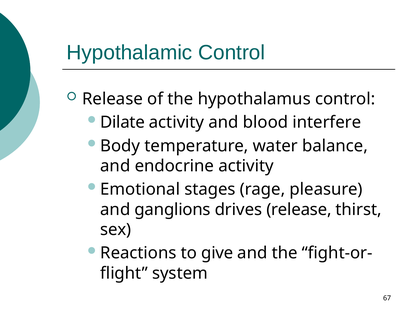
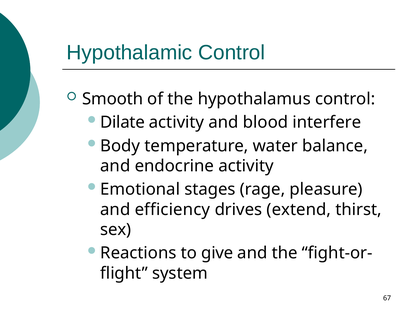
Release at (112, 99): Release -> Smooth
ganglions: ganglions -> efficiency
drives release: release -> extend
